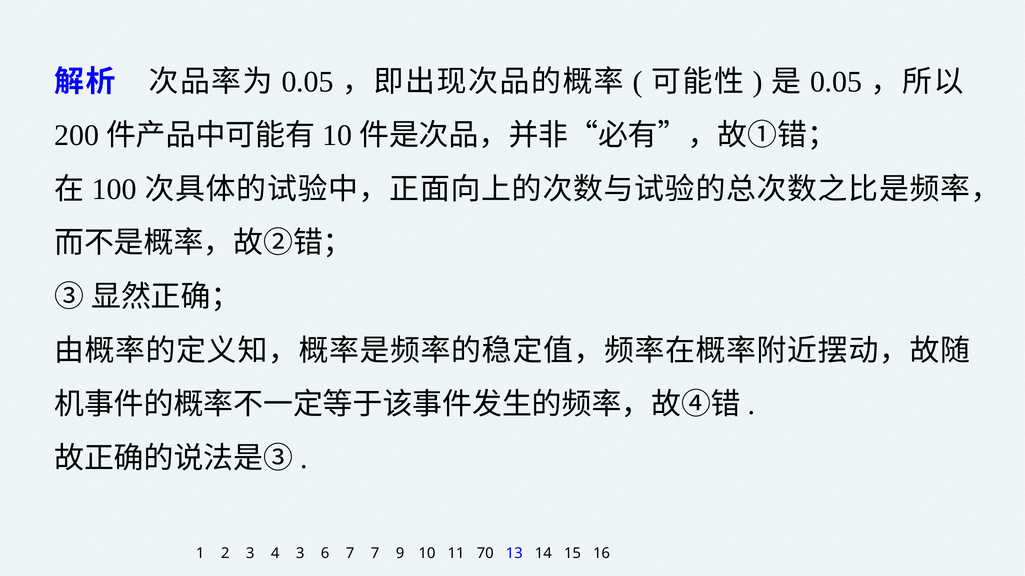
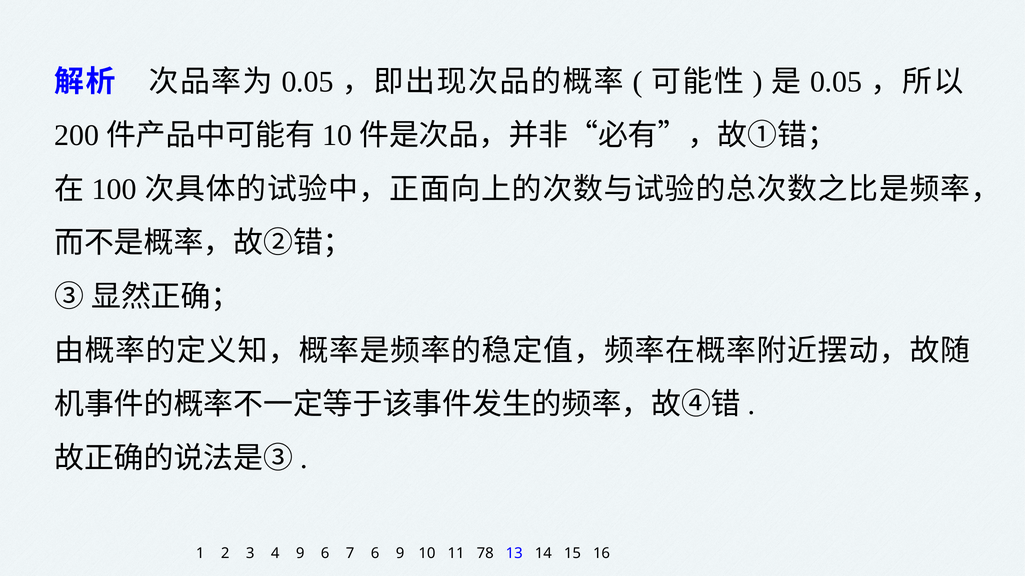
4 3: 3 -> 9
7 7: 7 -> 6
70: 70 -> 78
